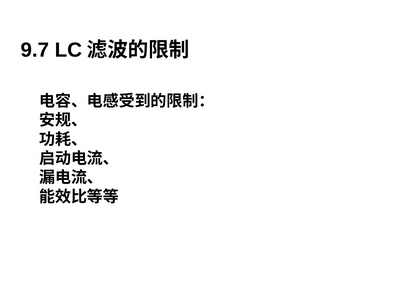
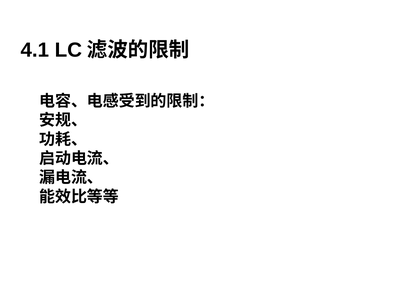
9.7: 9.7 -> 4.1
